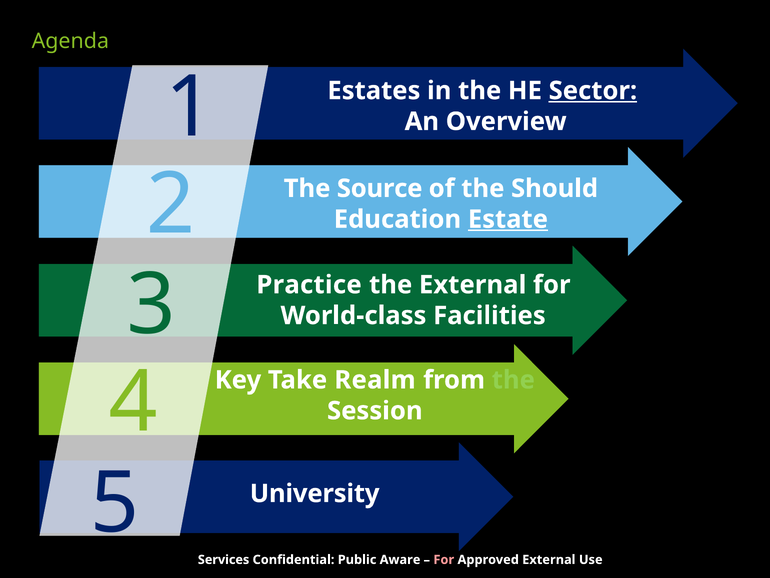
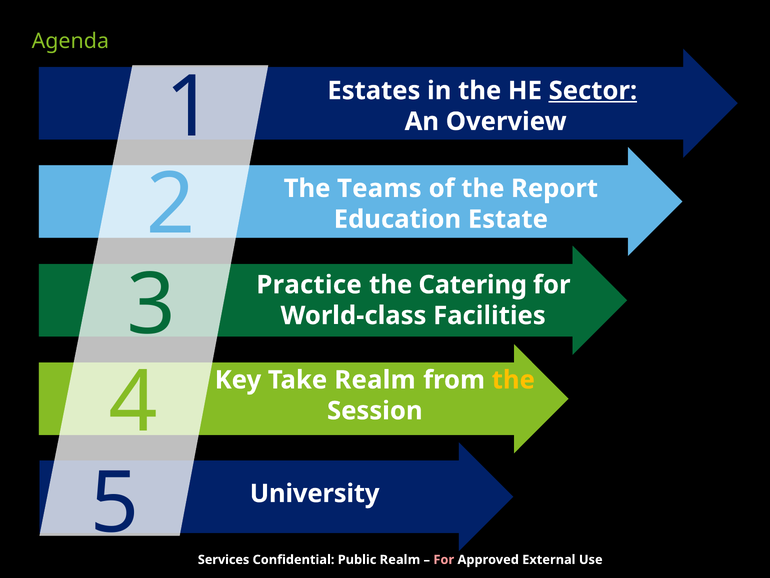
Source: Source -> Teams
Should: Should -> Report
Estate underline: present -> none
the External: External -> Catering
the at (513, 380) colour: light green -> yellow
Public Aware: Aware -> Realm
